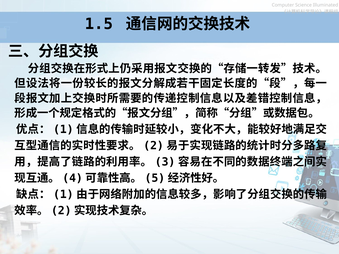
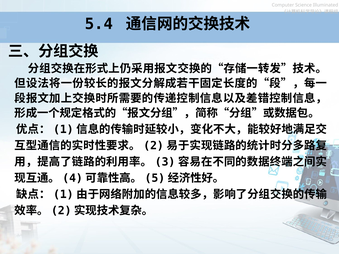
1.5: 1.5 -> 5.4
